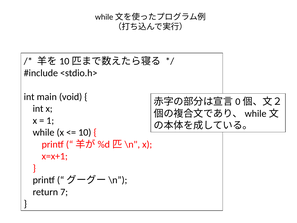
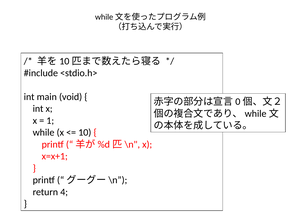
7: 7 -> 4
